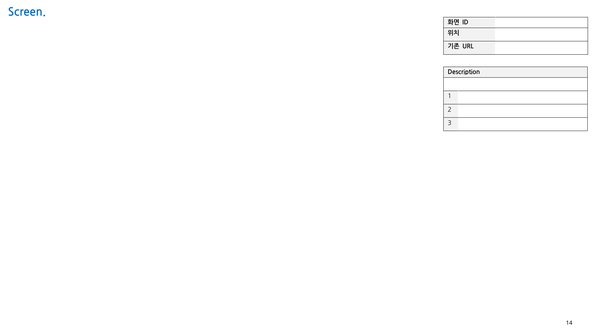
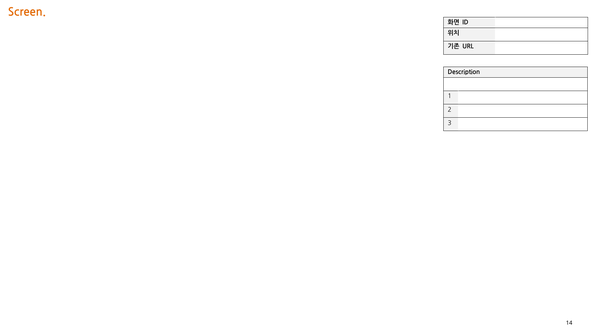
Screen colour: blue -> orange
